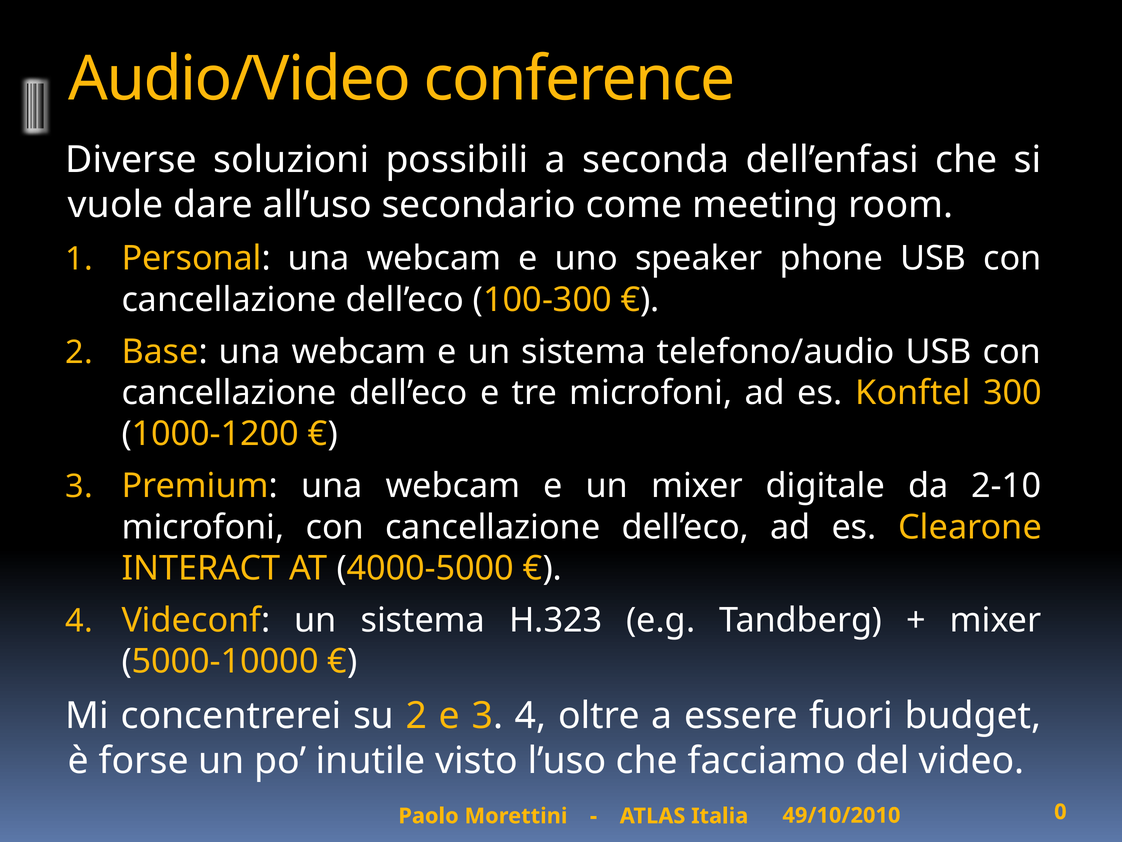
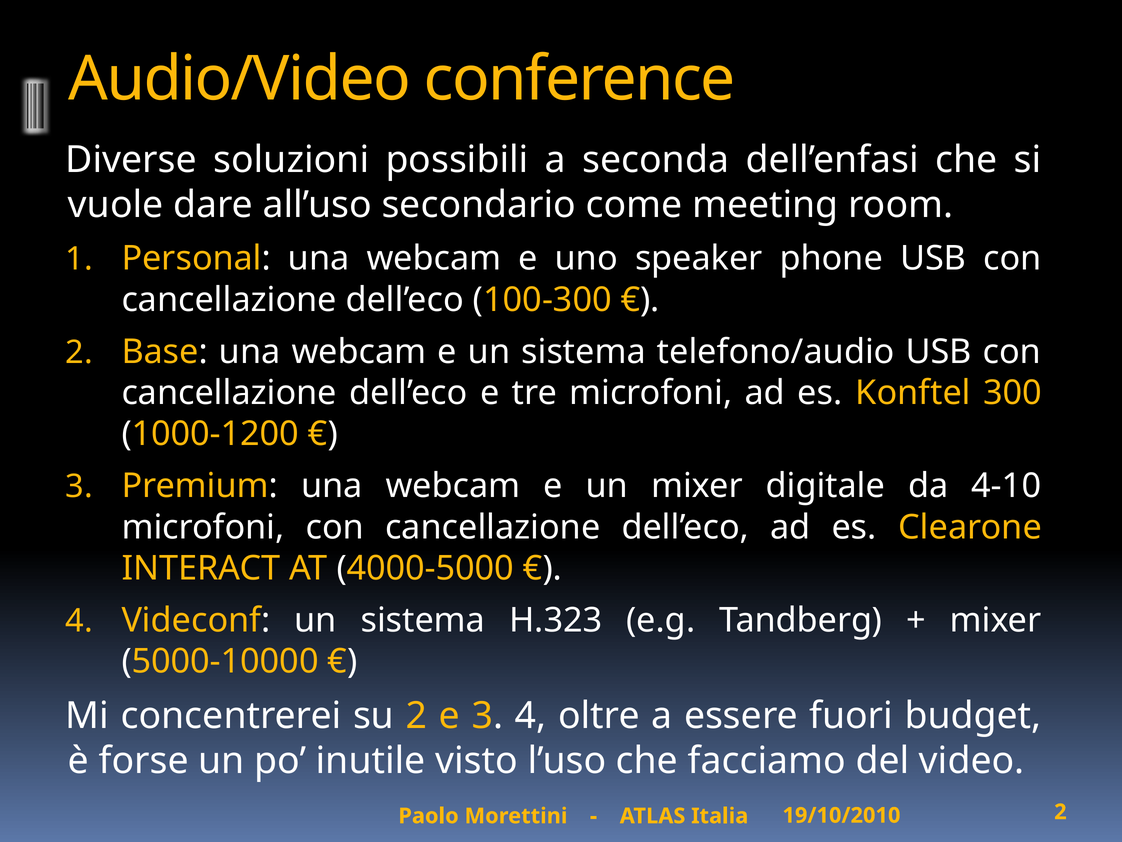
2-10: 2-10 -> 4-10
49/10/2010: 49/10/2010 -> 19/10/2010
Italia 0: 0 -> 2
